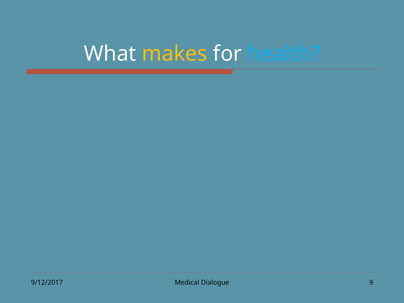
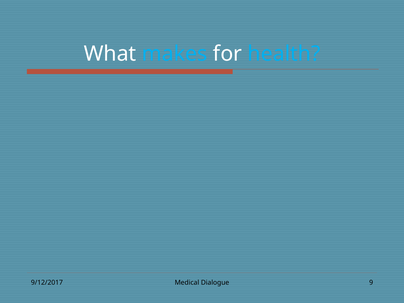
makes colour: yellow -> light blue
